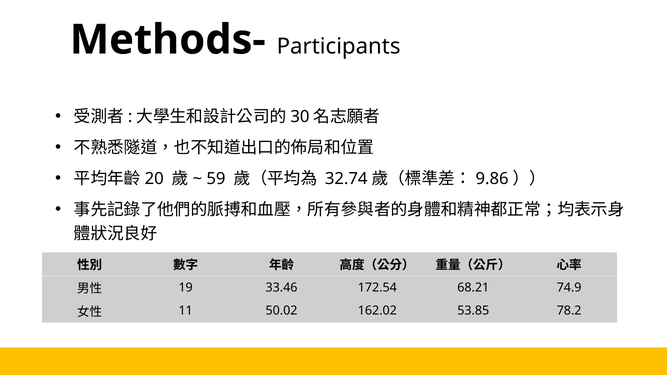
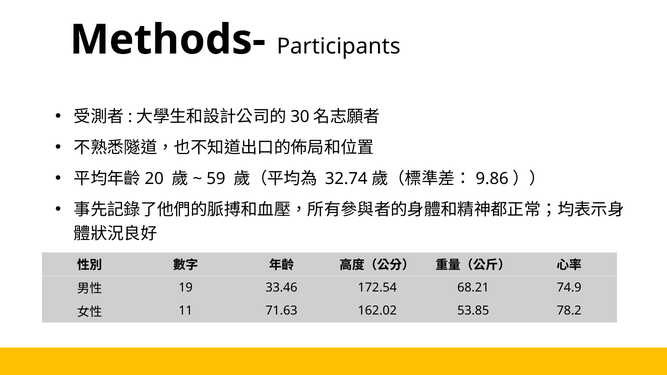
50.02: 50.02 -> 71.63
